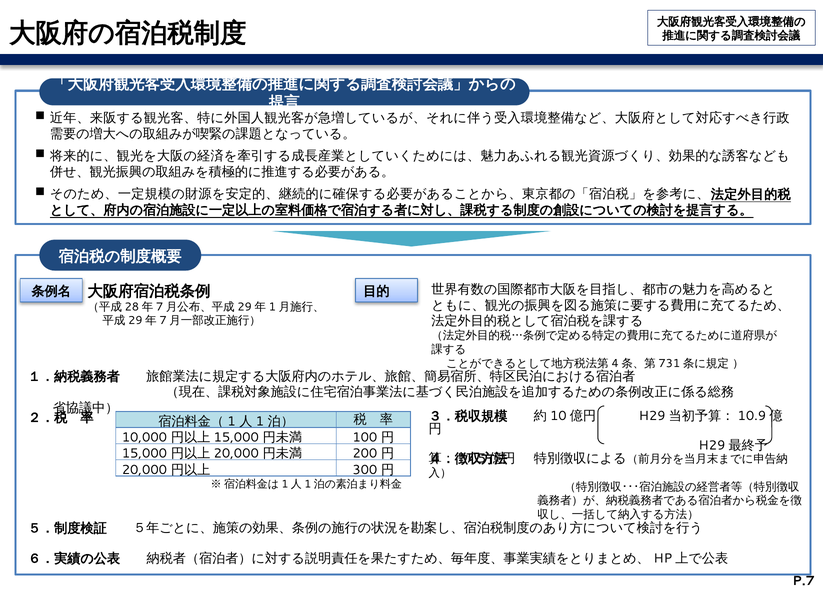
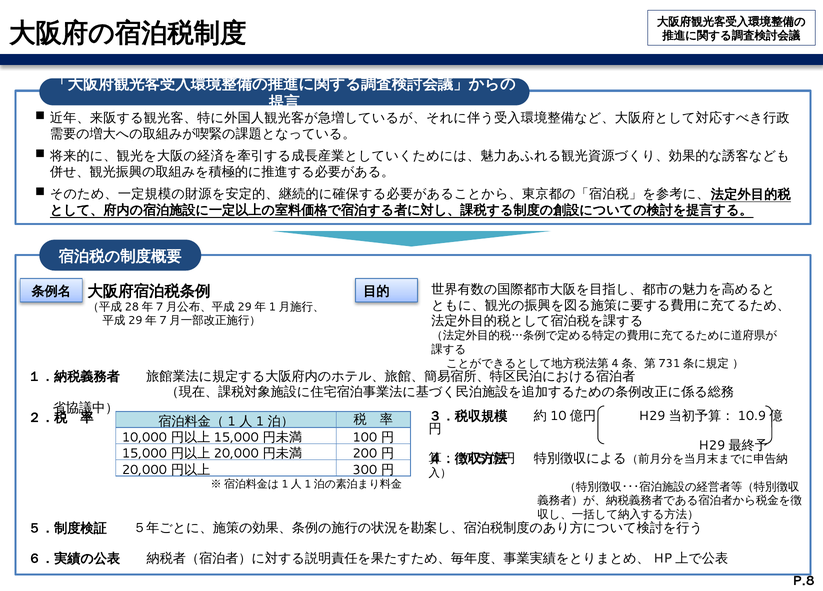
P.7: P.7 -> P.8
